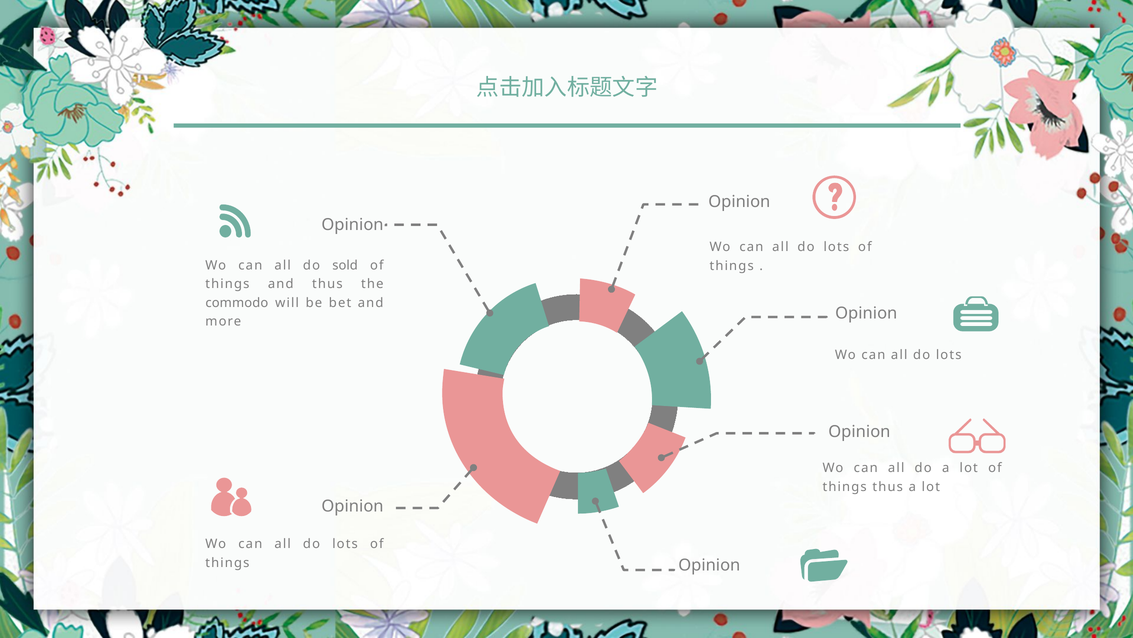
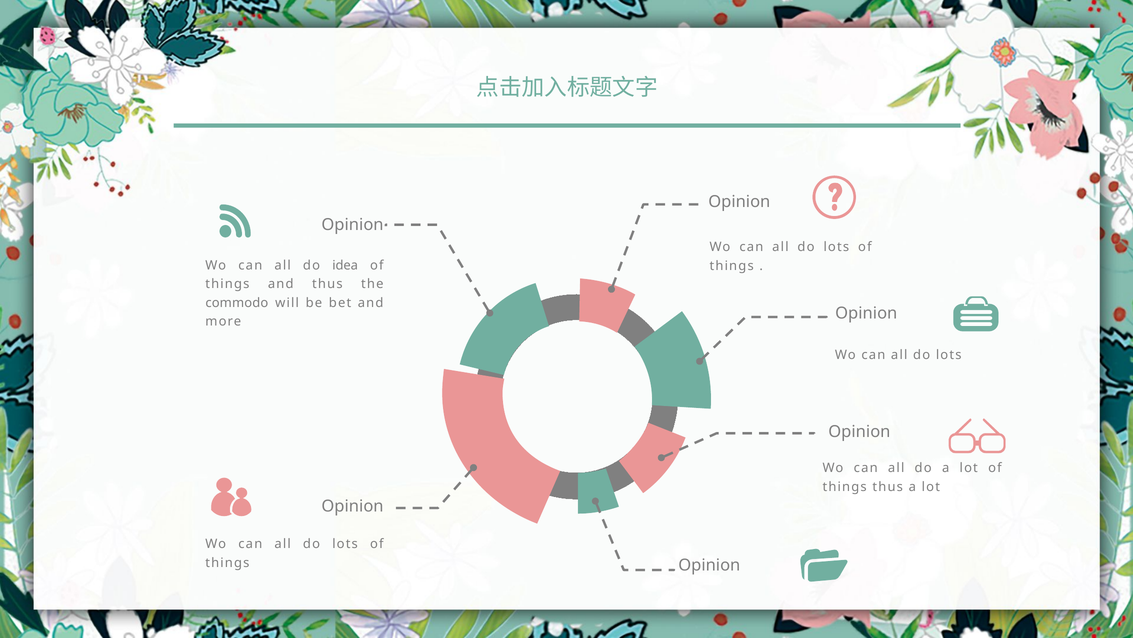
sold: sold -> idea
